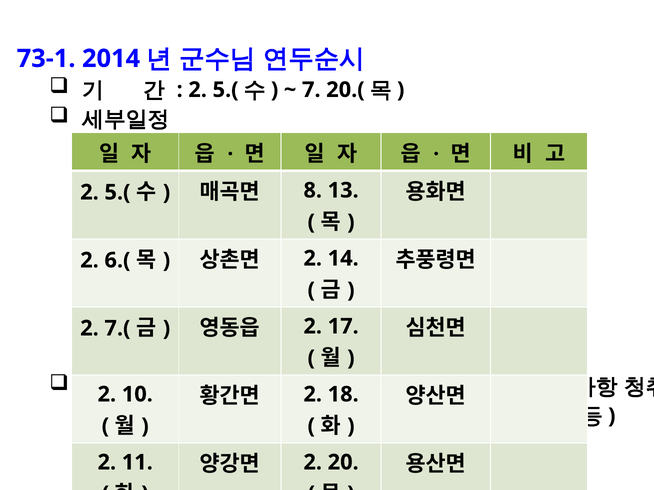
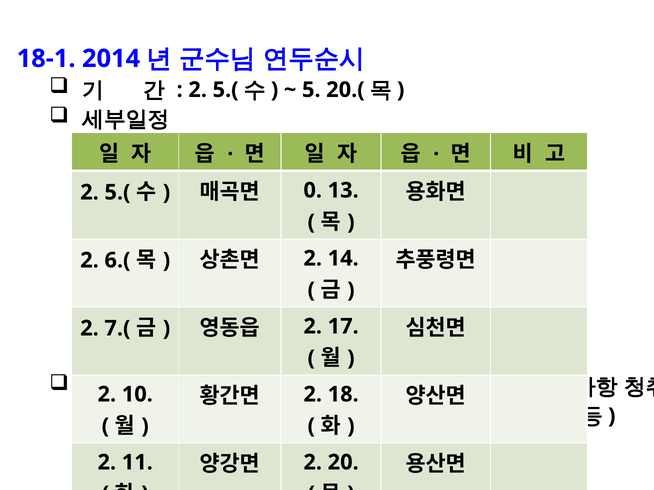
73-1: 73-1 -> 18-1
7: 7 -> 5
8: 8 -> 0
